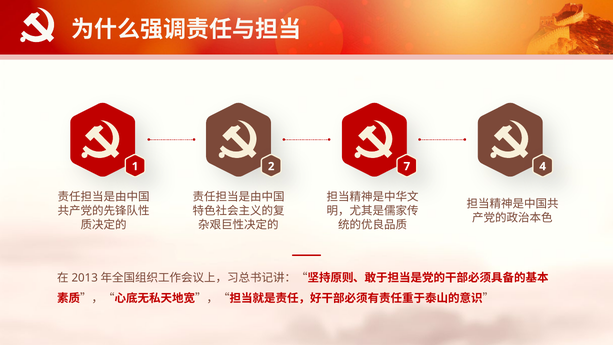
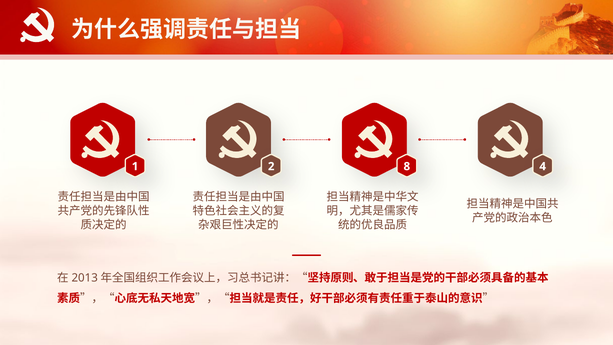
7: 7 -> 8
